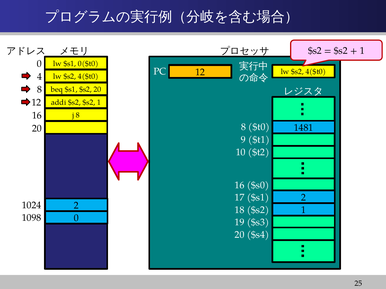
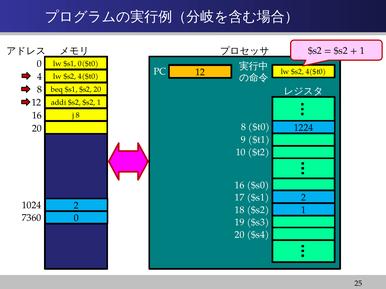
1481: 1481 -> 1224
1098: 1098 -> 7360
